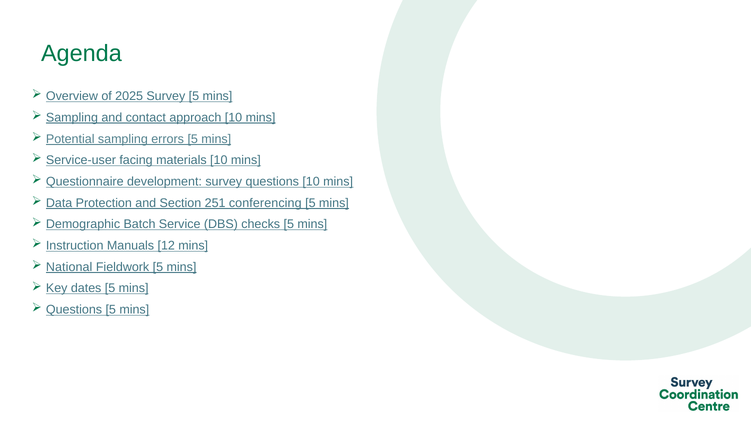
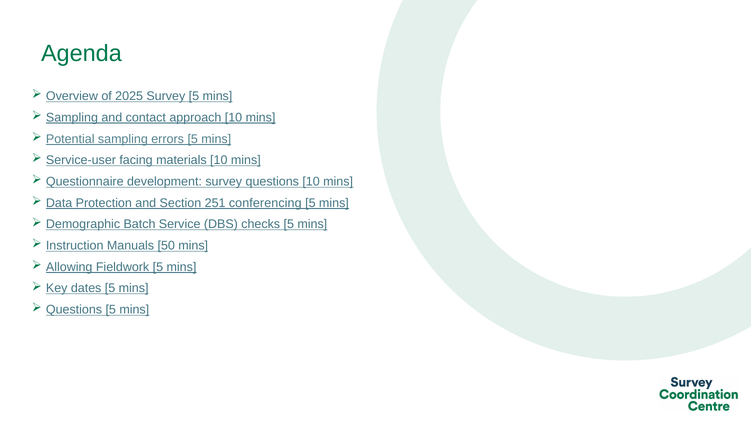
12: 12 -> 50
National: National -> Allowing
